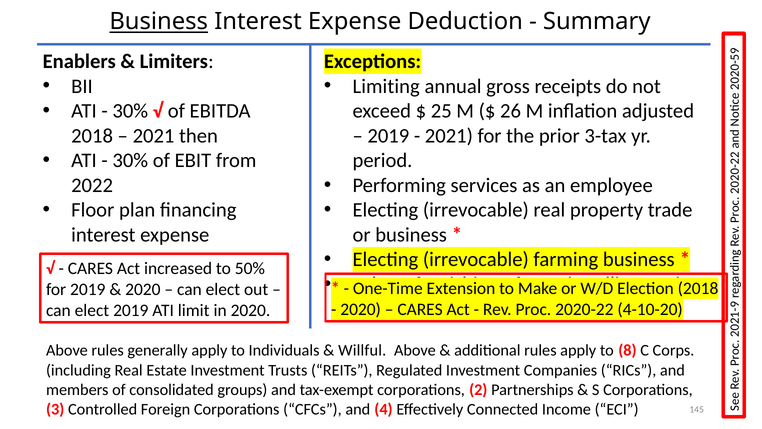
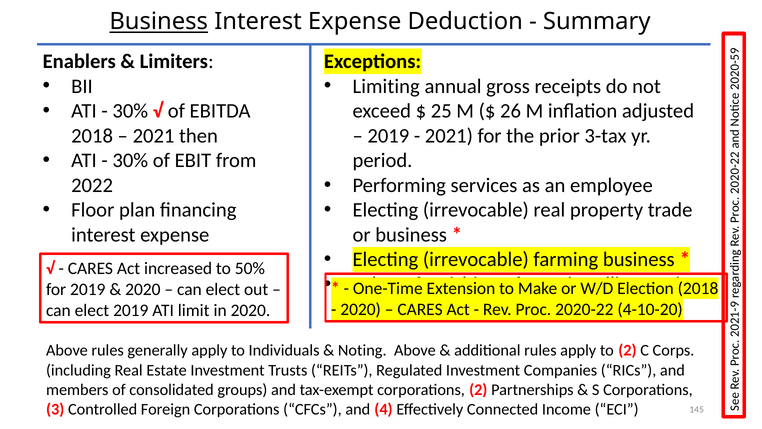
Willful: Willful -> Noting
to 8: 8 -> 2
